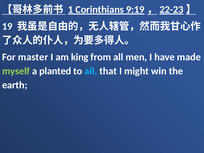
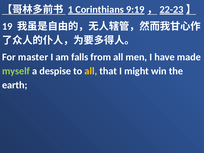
king: king -> falls
planted: planted -> despise
all at (91, 71) colour: light blue -> yellow
